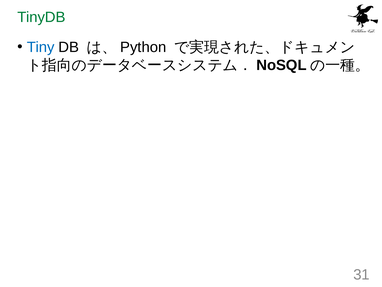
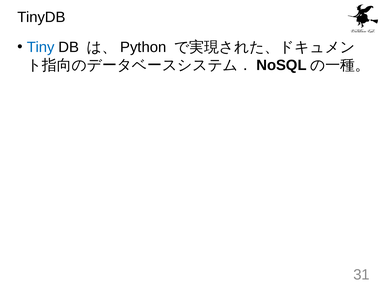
TinyDB colour: green -> black
